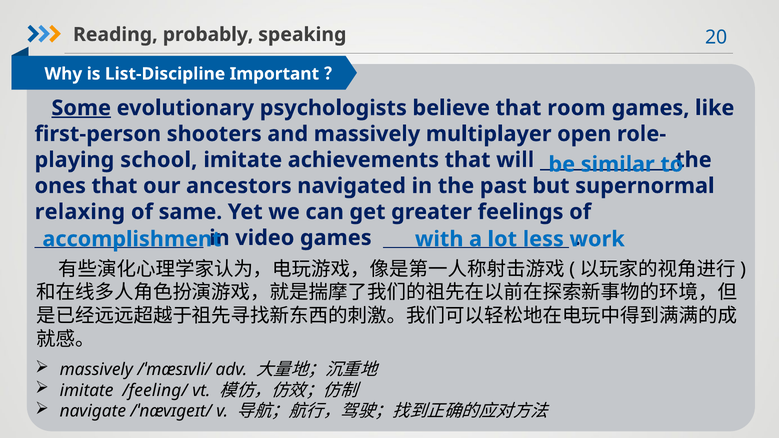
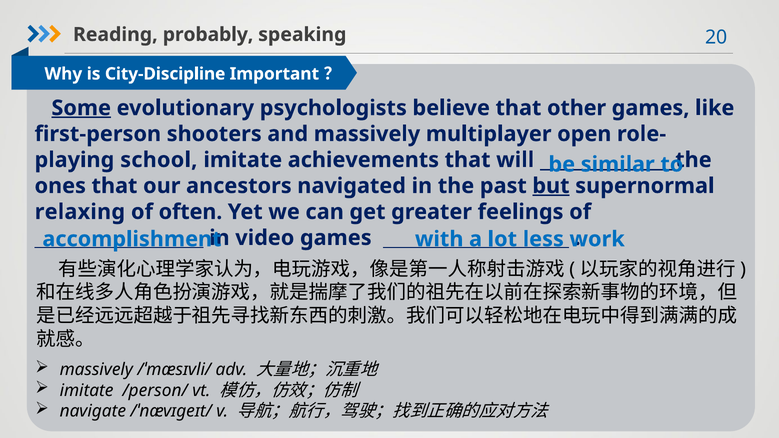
List-Discipline: List-Discipline -> City-Discipline
room: room -> other
but underline: none -> present
same: same -> often
/feeling/: /feeling/ -> /person/
